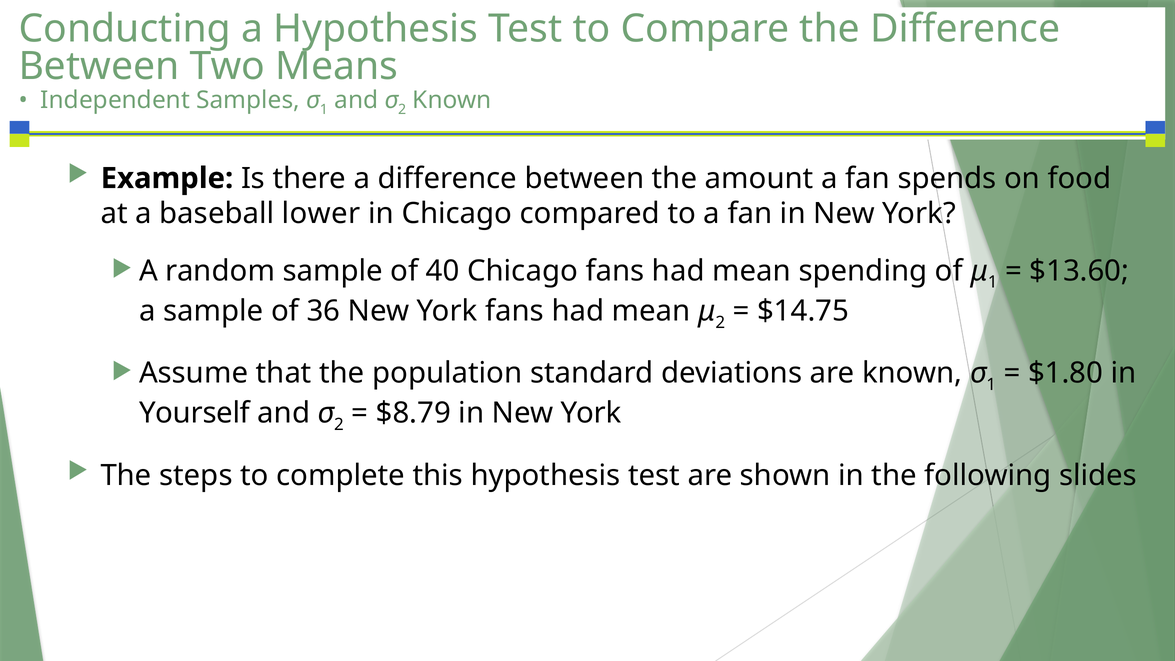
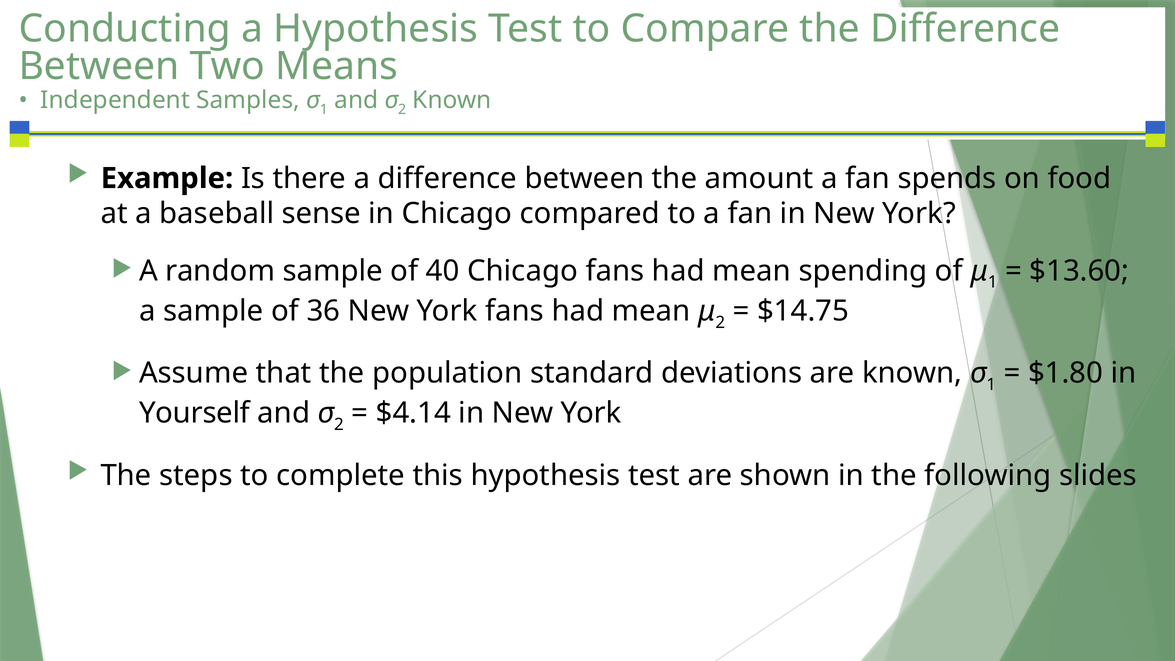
lower: lower -> sense
$8.79: $8.79 -> $4.14
